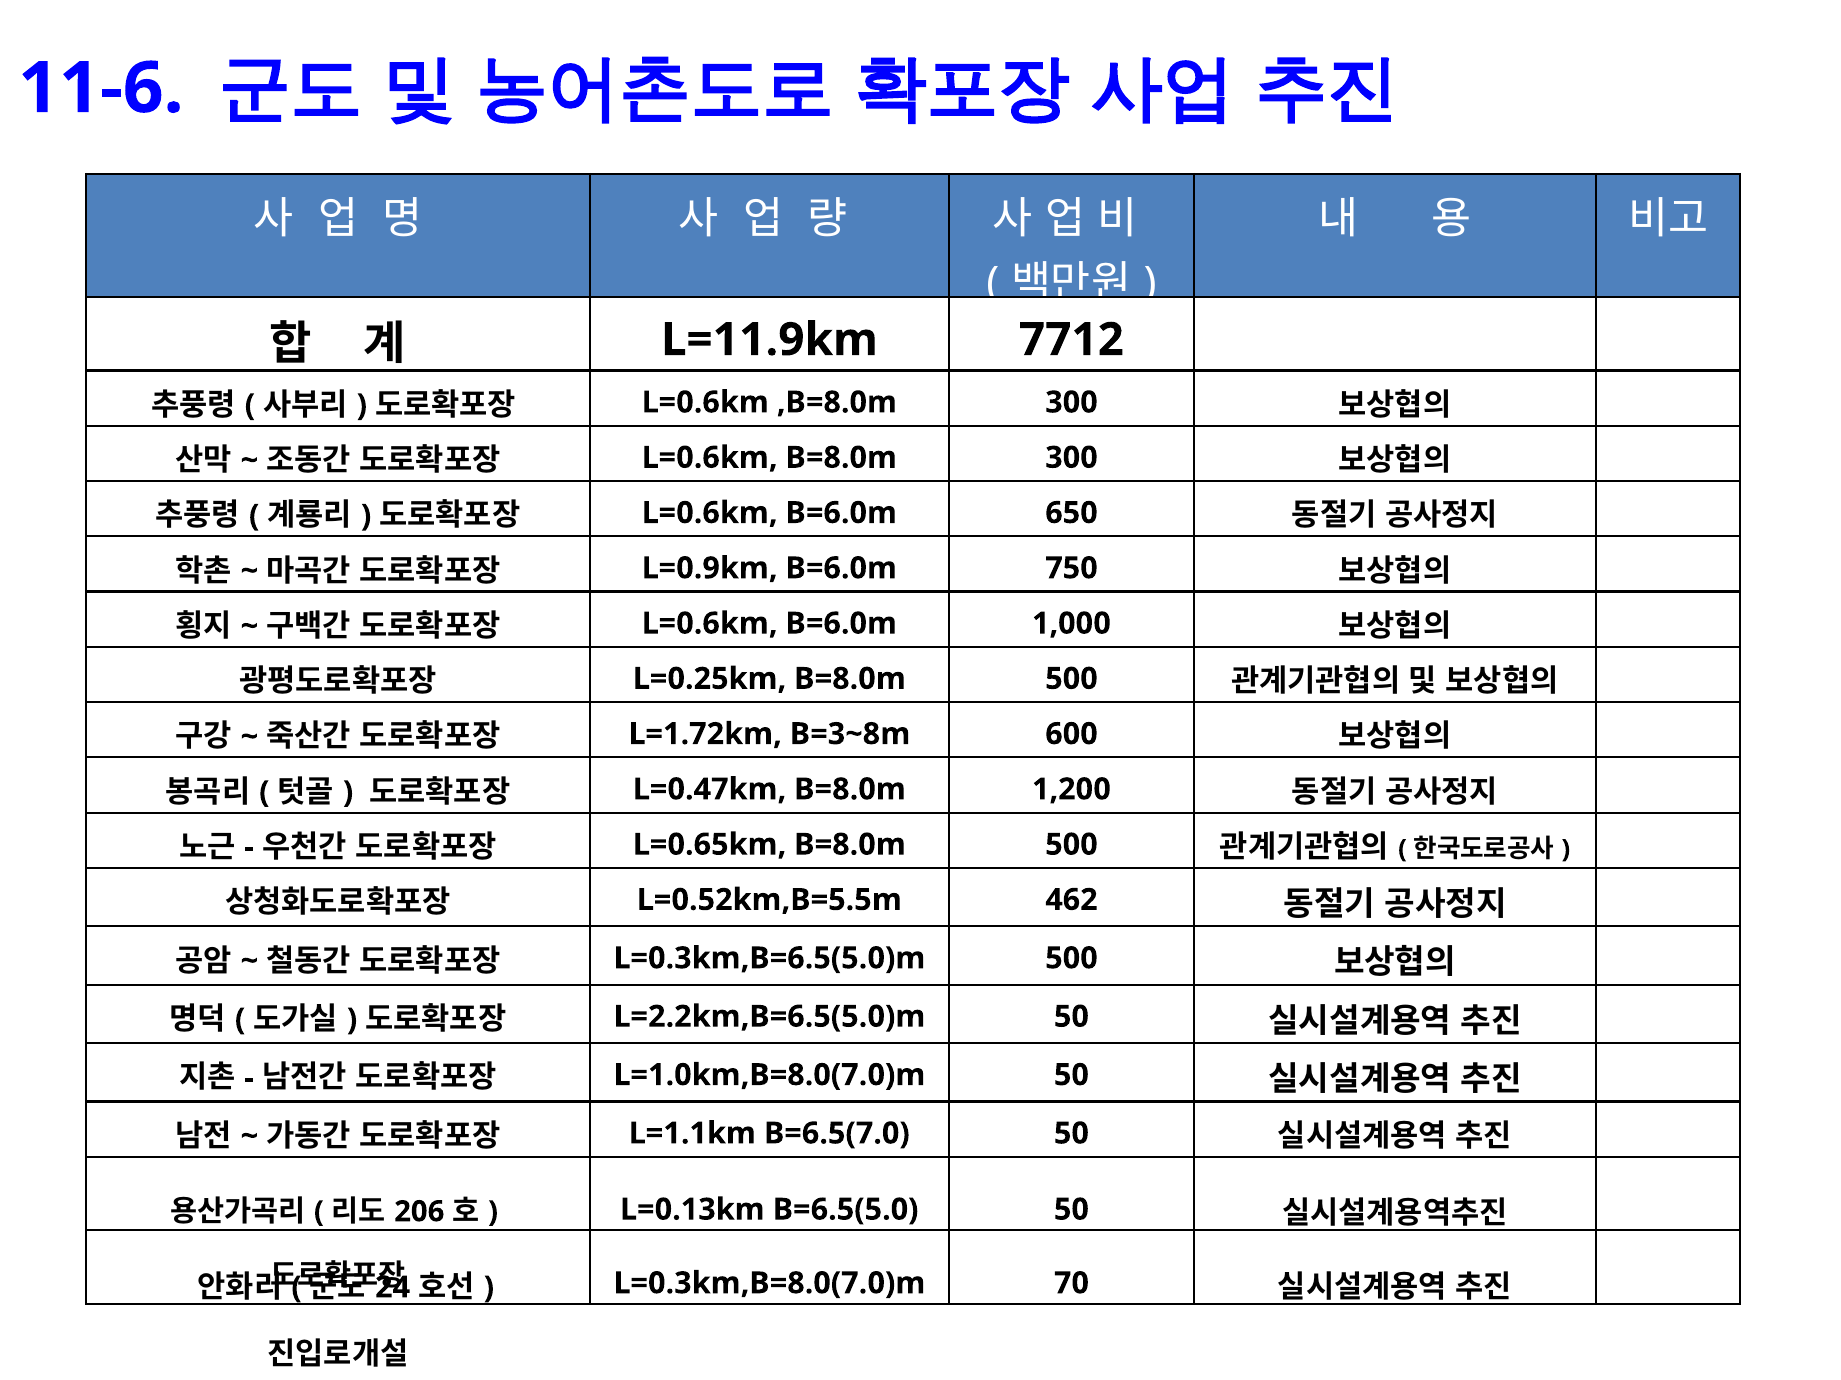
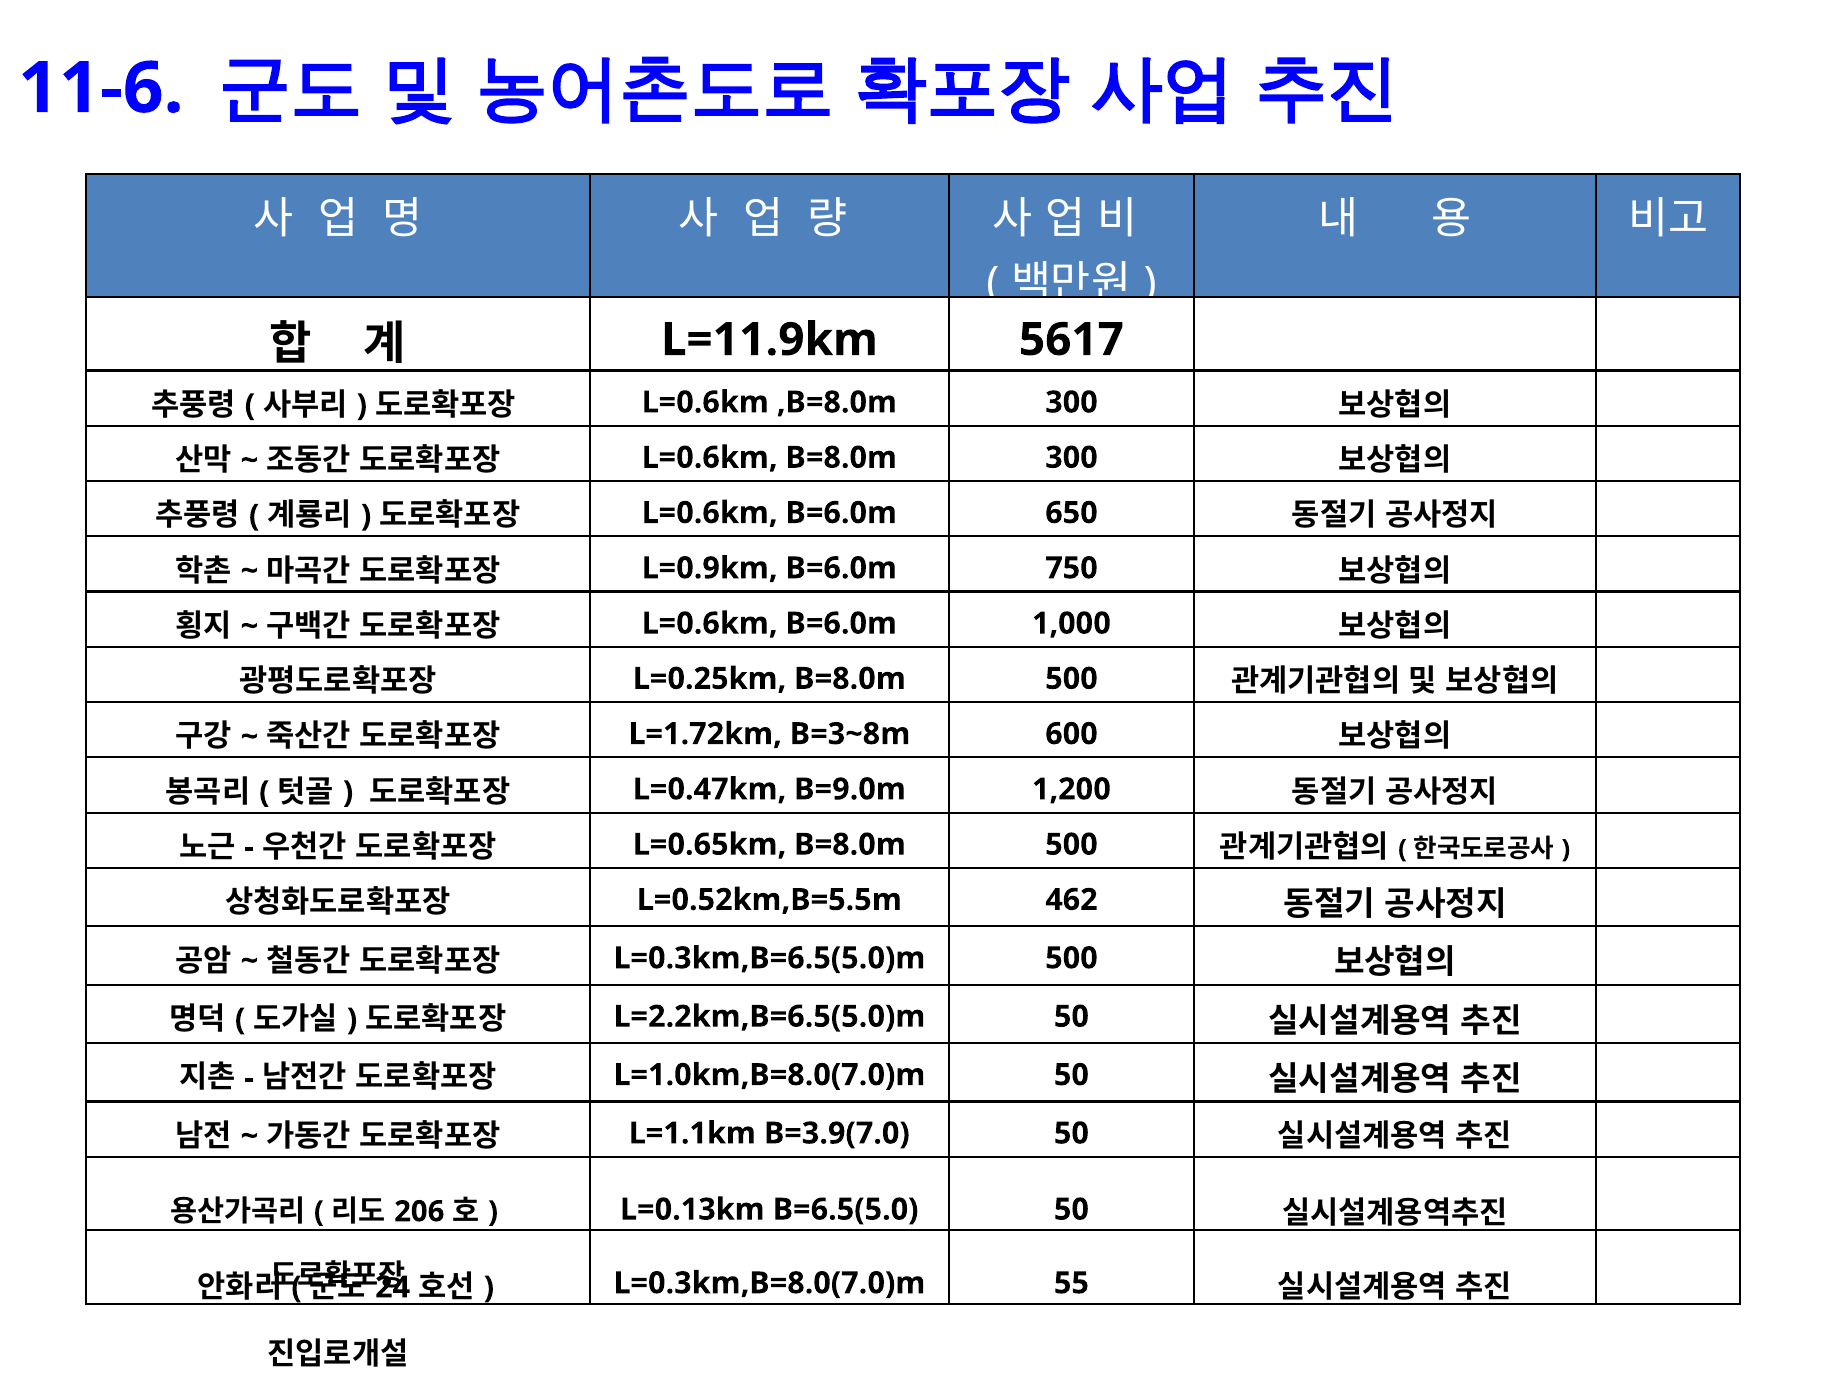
7712: 7712 -> 5617
L=0.47km B=8.0m: B=8.0m -> B=9.0m
B=6.5(7.0: B=6.5(7.0 -> B=3.9(7.0
70: 70 -> 55
